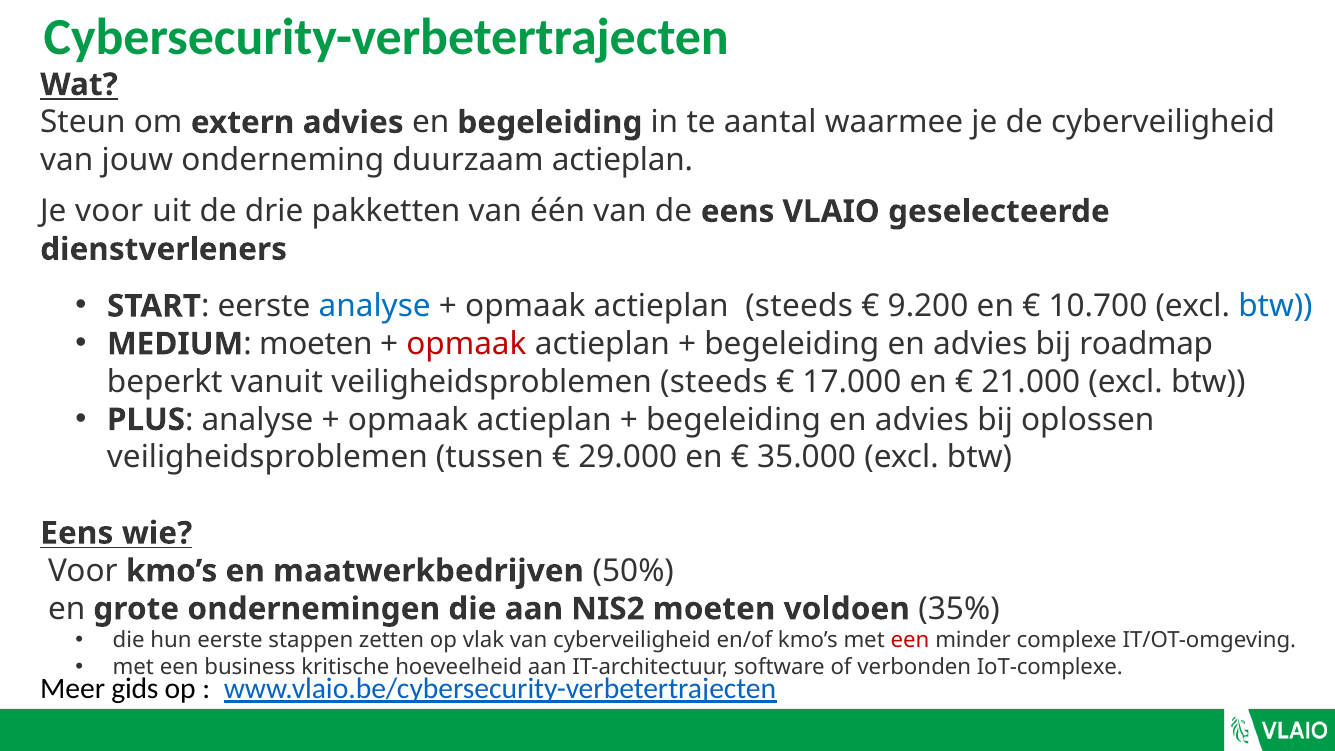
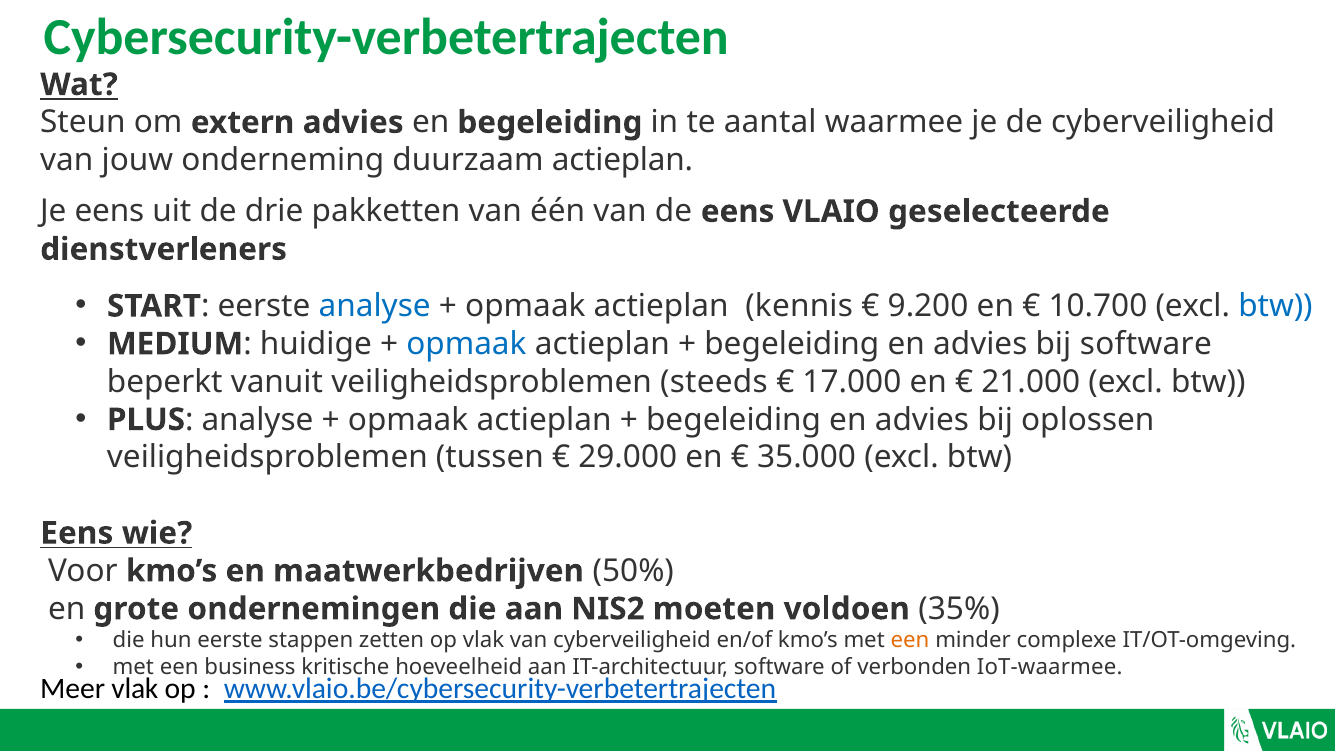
Je voor: voor -> eens
actieplan steeds: steeds -> kennis
MEDIUM moeten: moeten -> huidige
opmaak at (466, 344) colour: red -> blue
bij roadmap: roadmap -> software
een at (910, 640) colour: red -> orange
IoT-complexe: IoT-complexe -> IoT-waarmee
Meer gids: gids -> vlak
